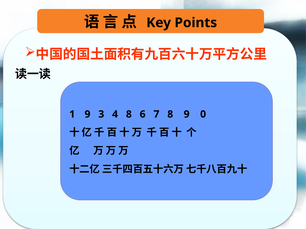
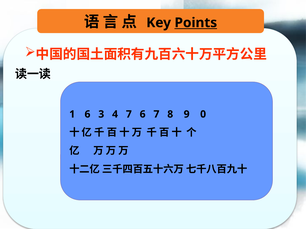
Points underline: none -> present
9 at (87, 114): 9 -> 6
4 8: 8 -> 7
